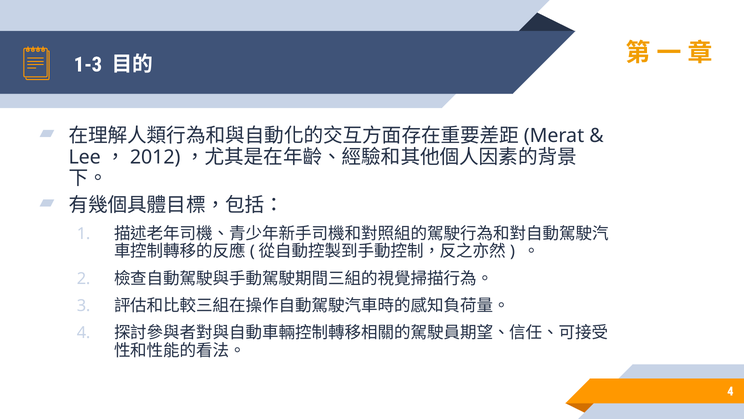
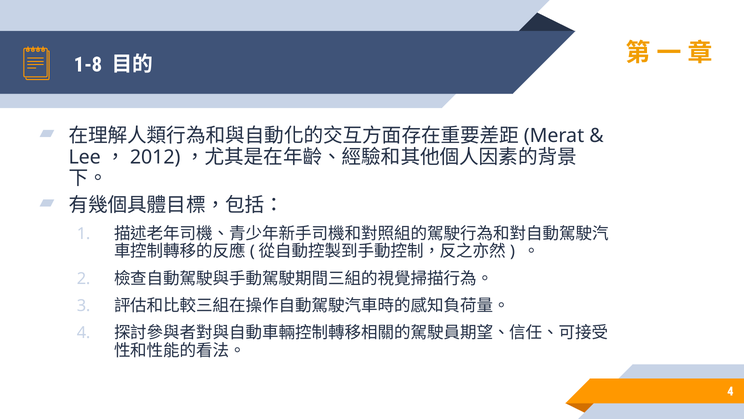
1-3: 1-3 -> 1-8
